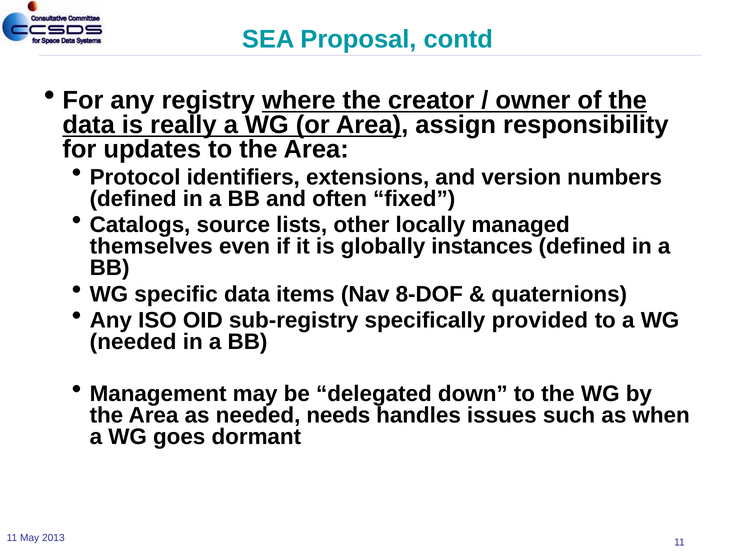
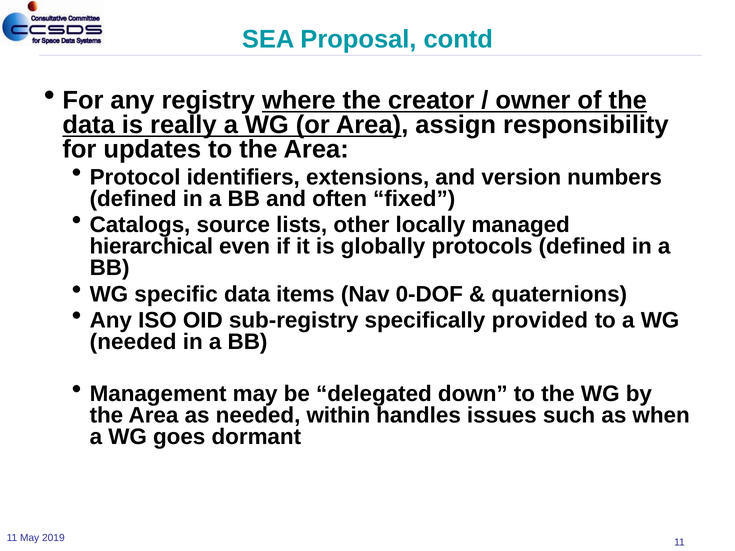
themselves: themselves -> hierarchical
instances: instances -> protocols
8-DOF: 8-DOF -> 0-DOF
needs: needs -> within
2013: 2013 -> 2019
